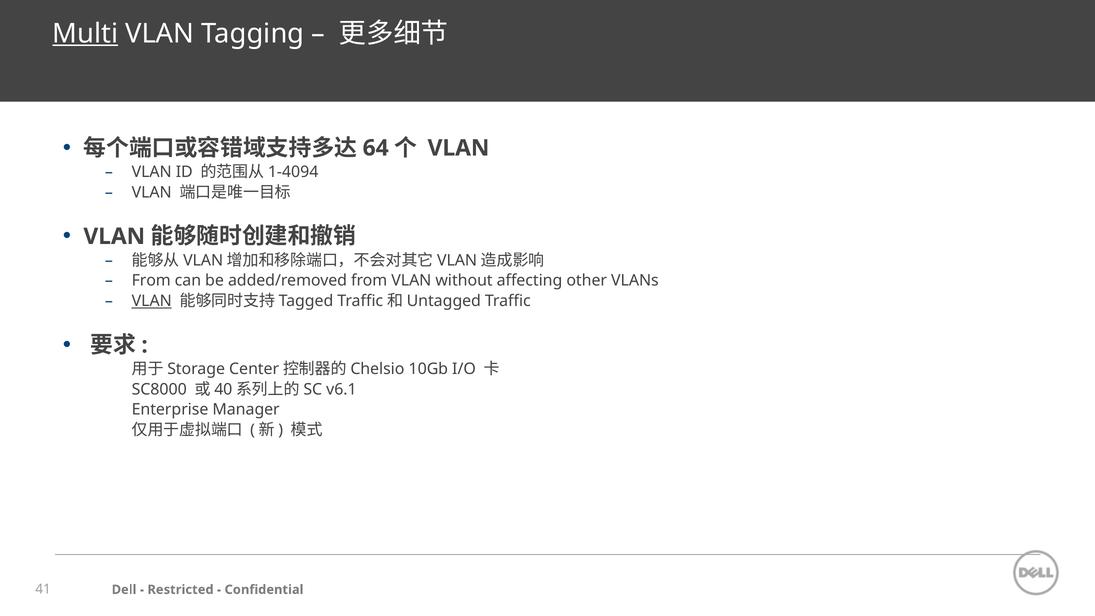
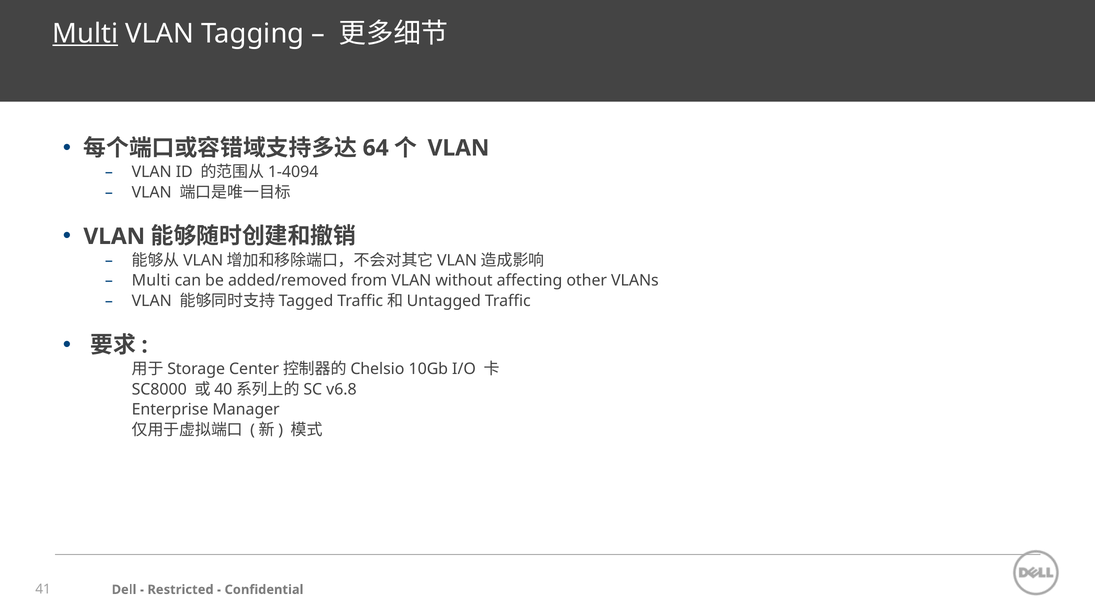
From at (151, 281): From -> Multi
VLAN at (152, 301) underline: present -> none
v6.1: v6.1 -> v6.8
